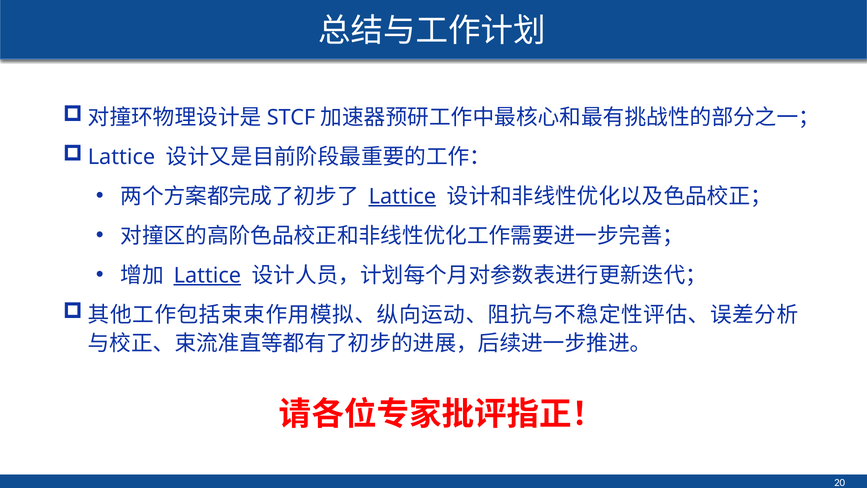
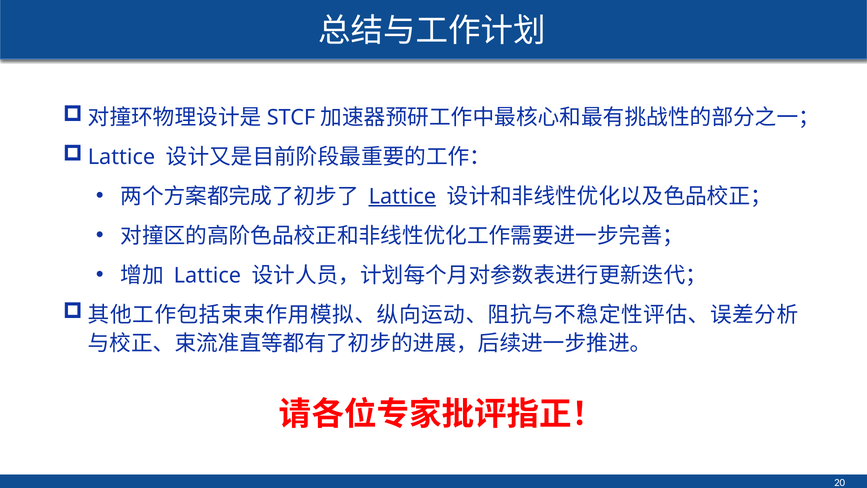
Lattice at (207, 275) underline: present -> none
